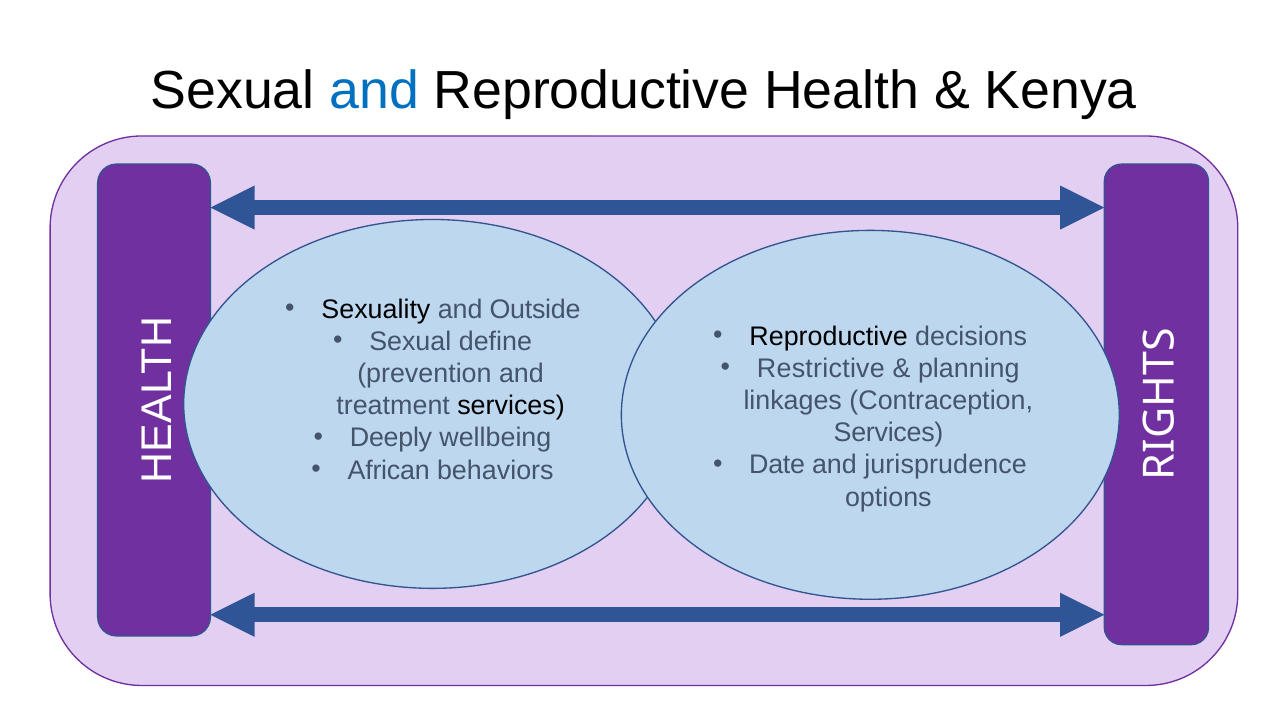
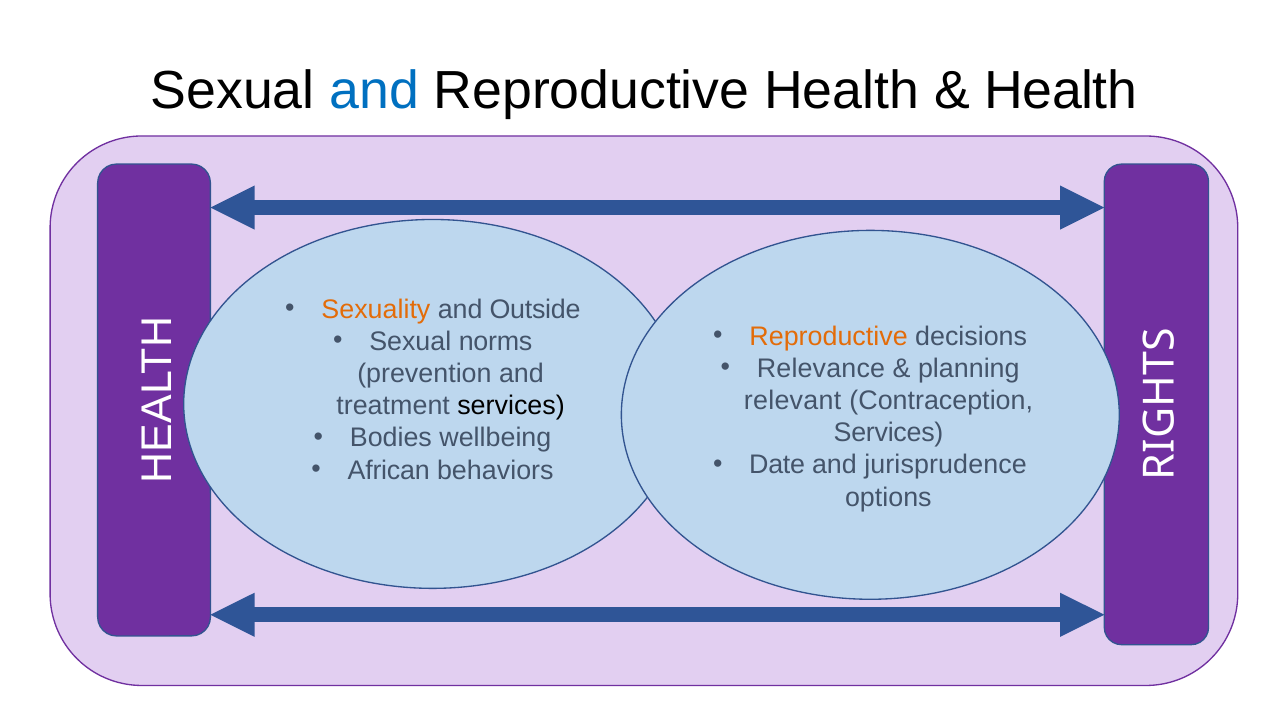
Kenya at (1061, 90): Kenya -> Health
Sexuality colour: black -> orange
Reproductive at (829, 336) colour: black -> orange
define: define -> norms
Restrictive: Restrictive -> Relevance
linkages: linkages -> relevant
Deeply: Deeply -> Bodies
